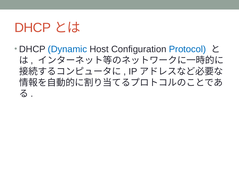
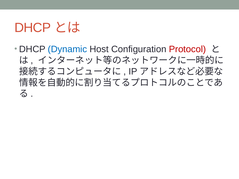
Protocol colour: blue -> red
